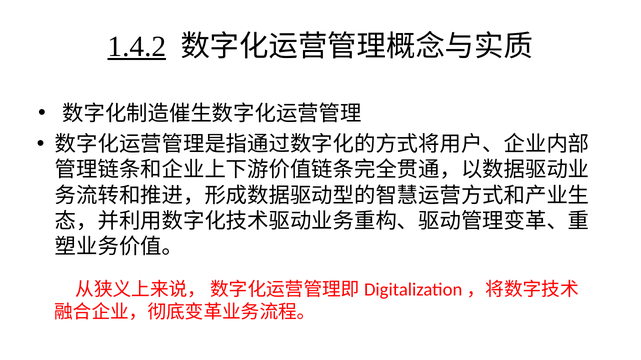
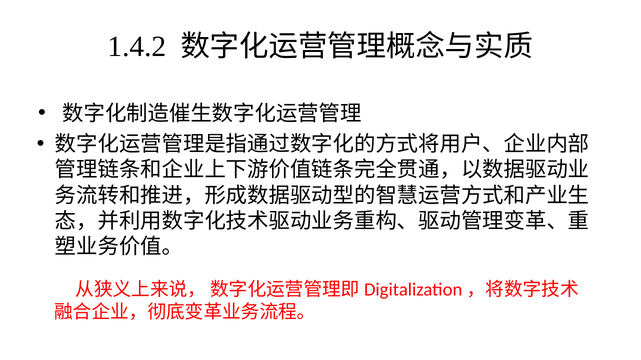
1.4.2 underline: present -> none
